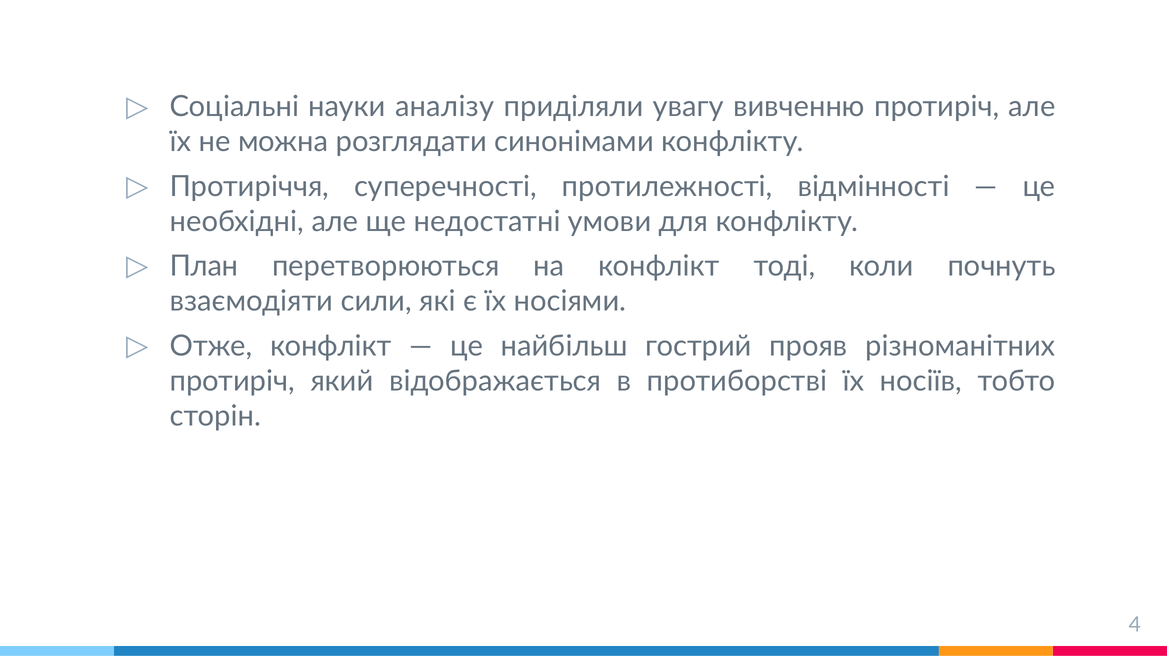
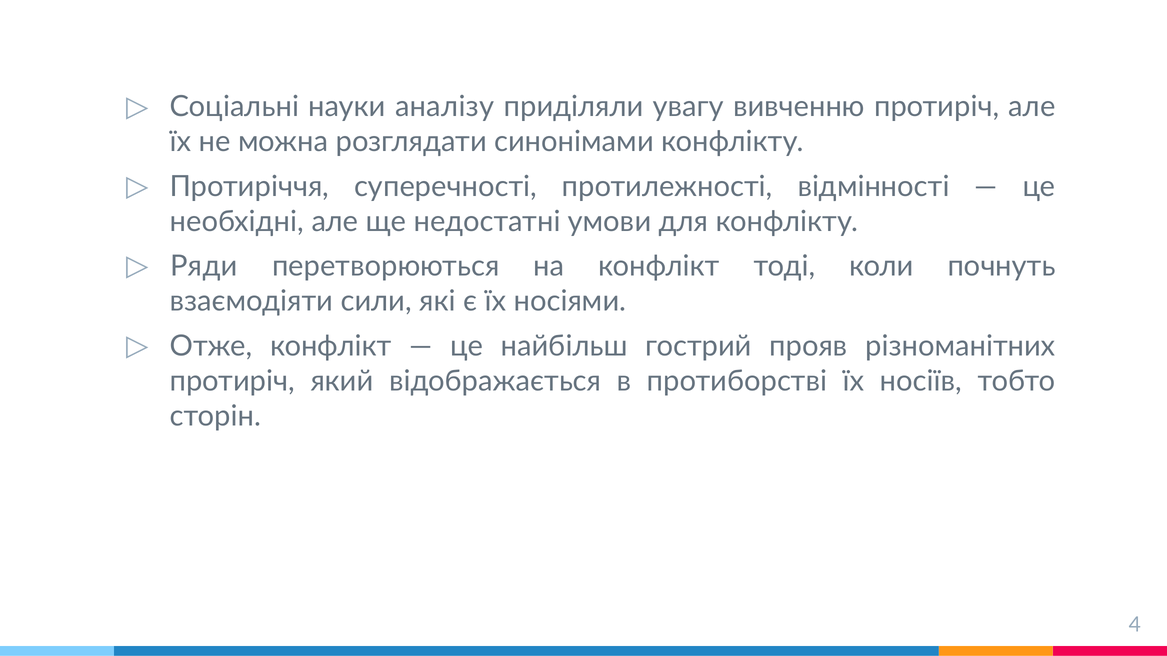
План: План -> Ряди
